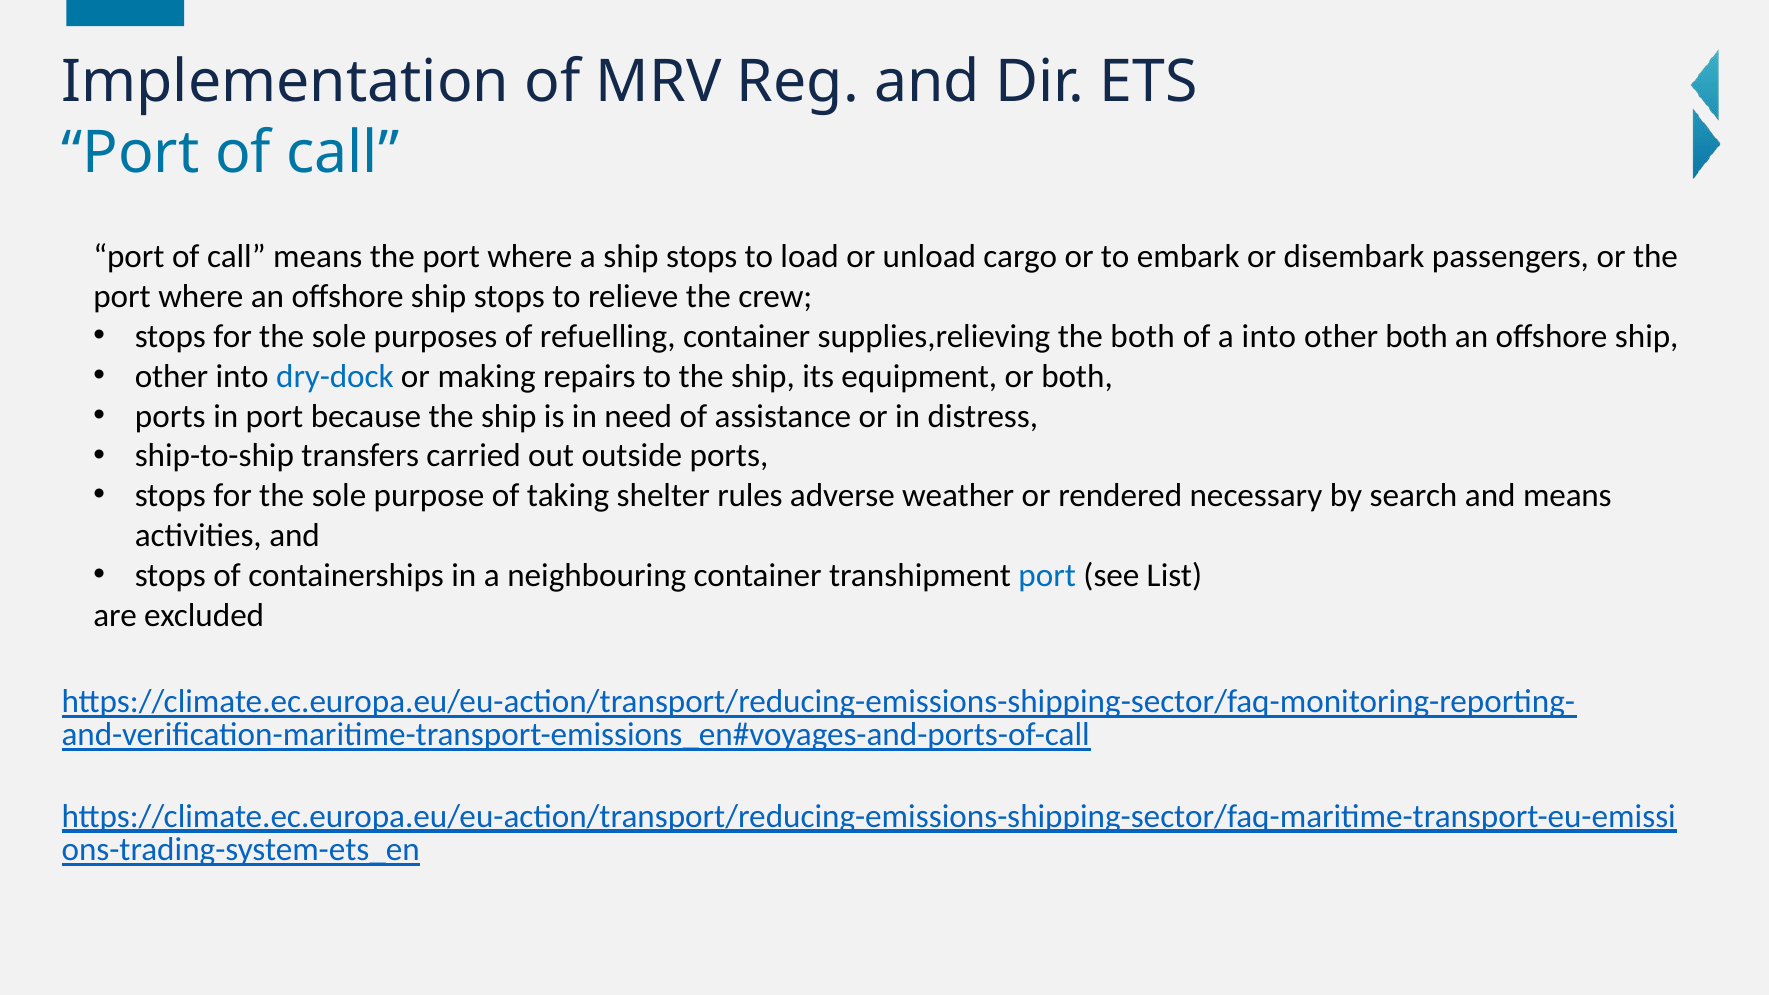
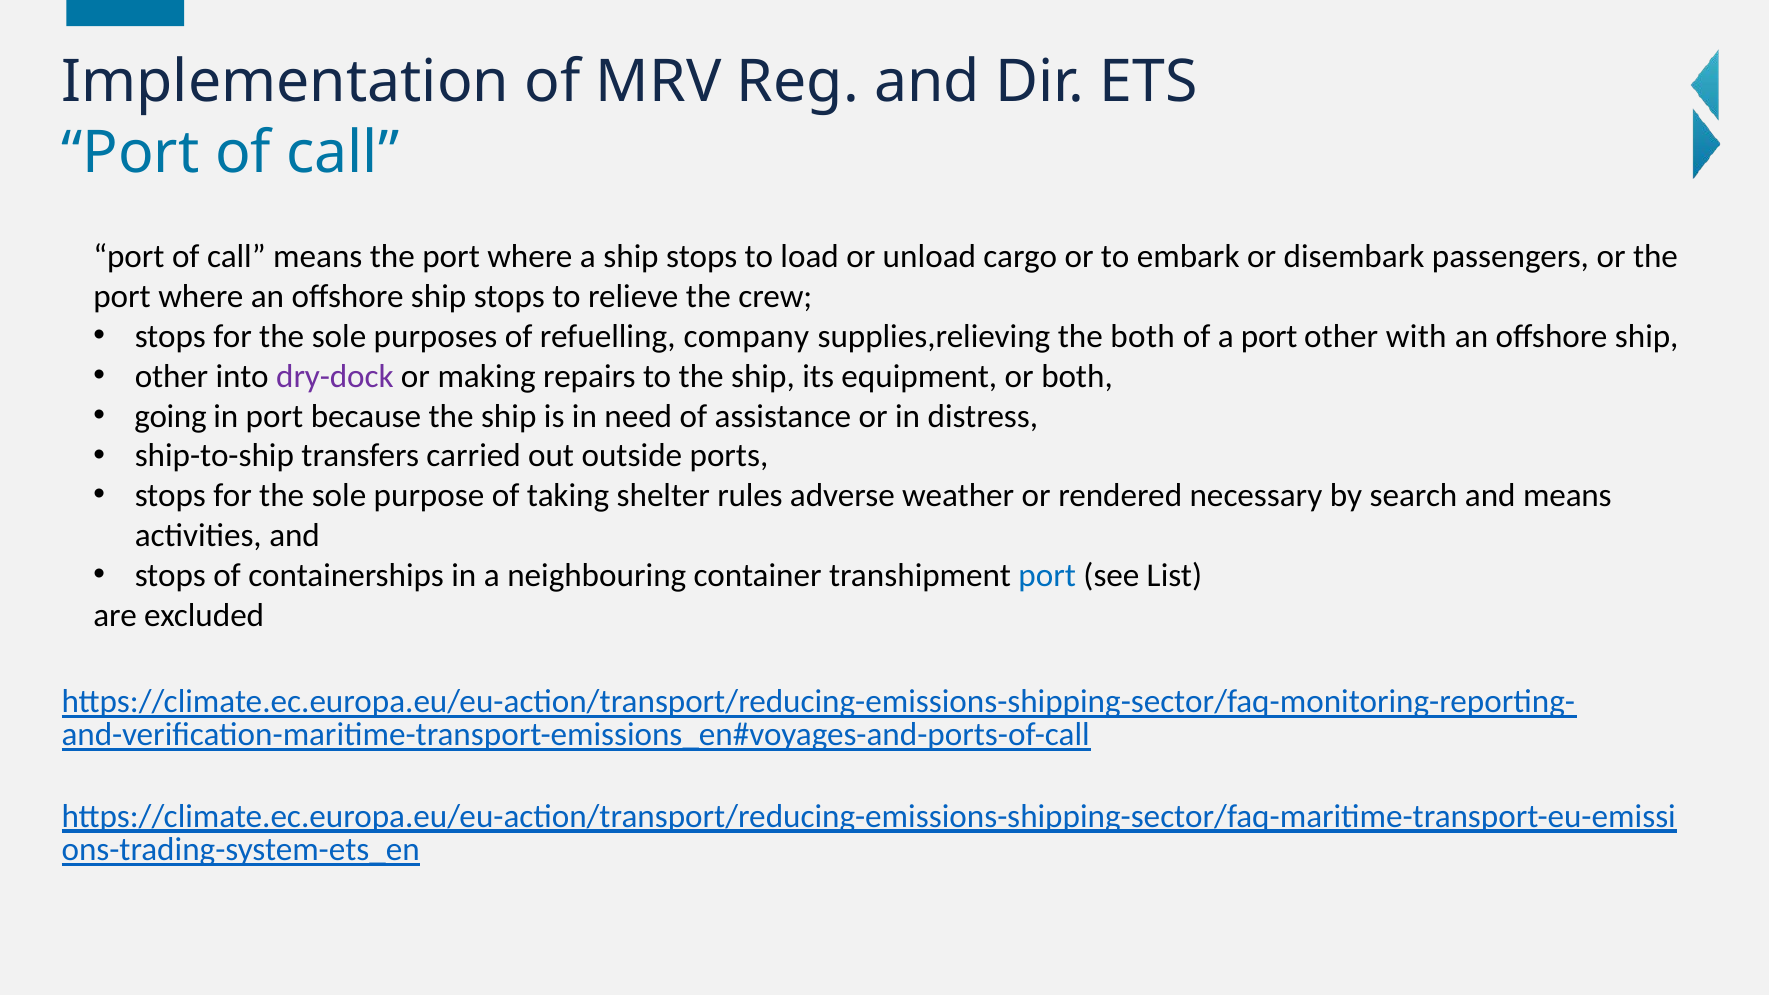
refuelling container: container -> company
a into: into -> port
other both: both -> with
dry-dock colour: blue -> purple
ports at (170, 416): ports -> going
